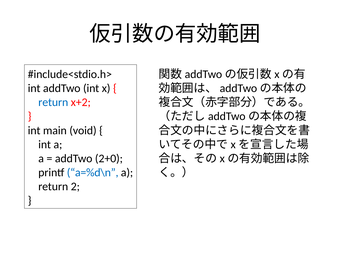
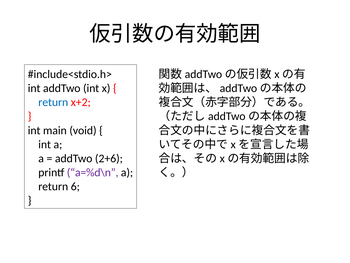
2+0: 2+0 -> 2+6
a=%d\n colour: blue -> purple
2: 2 -> 6
